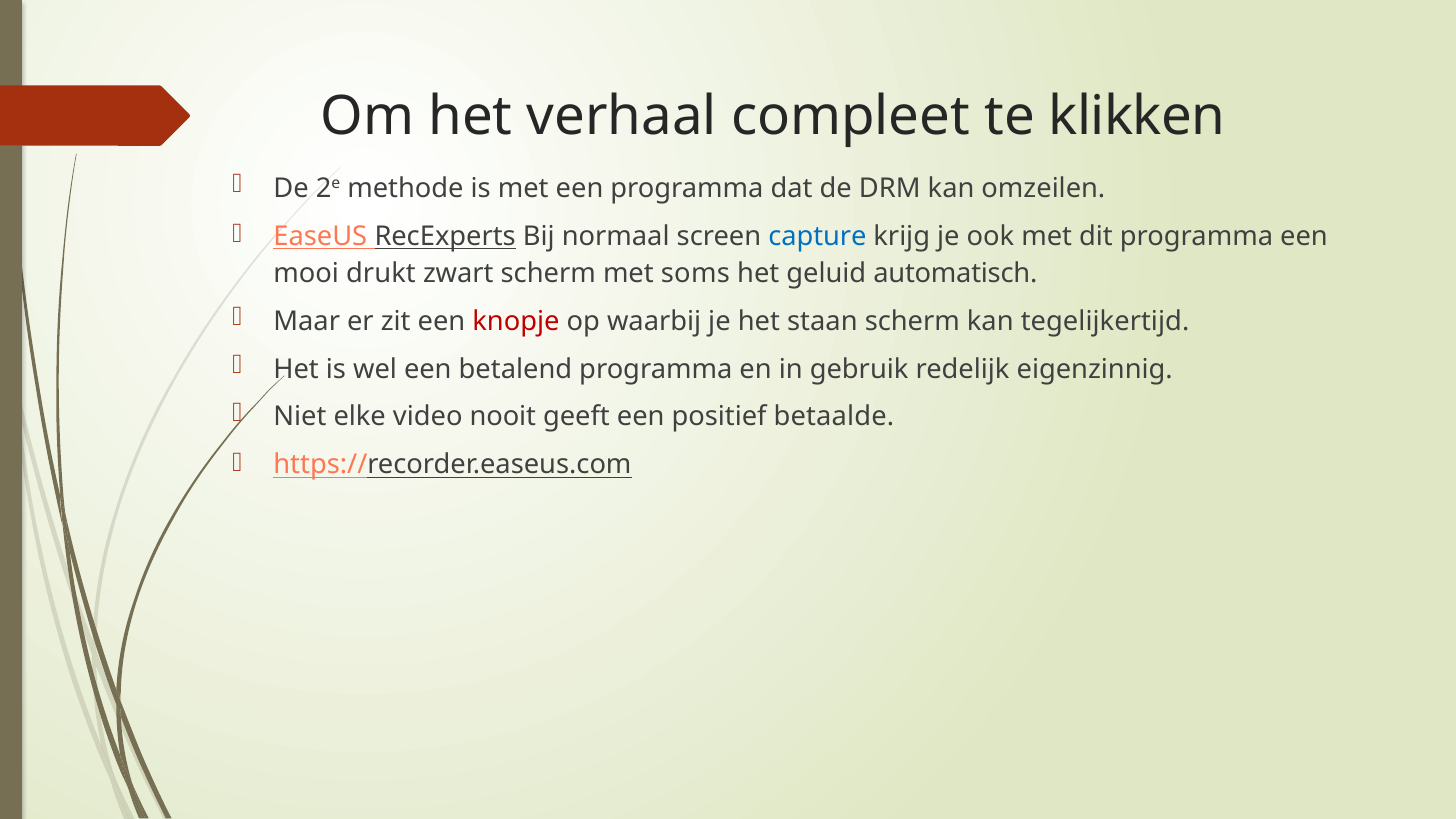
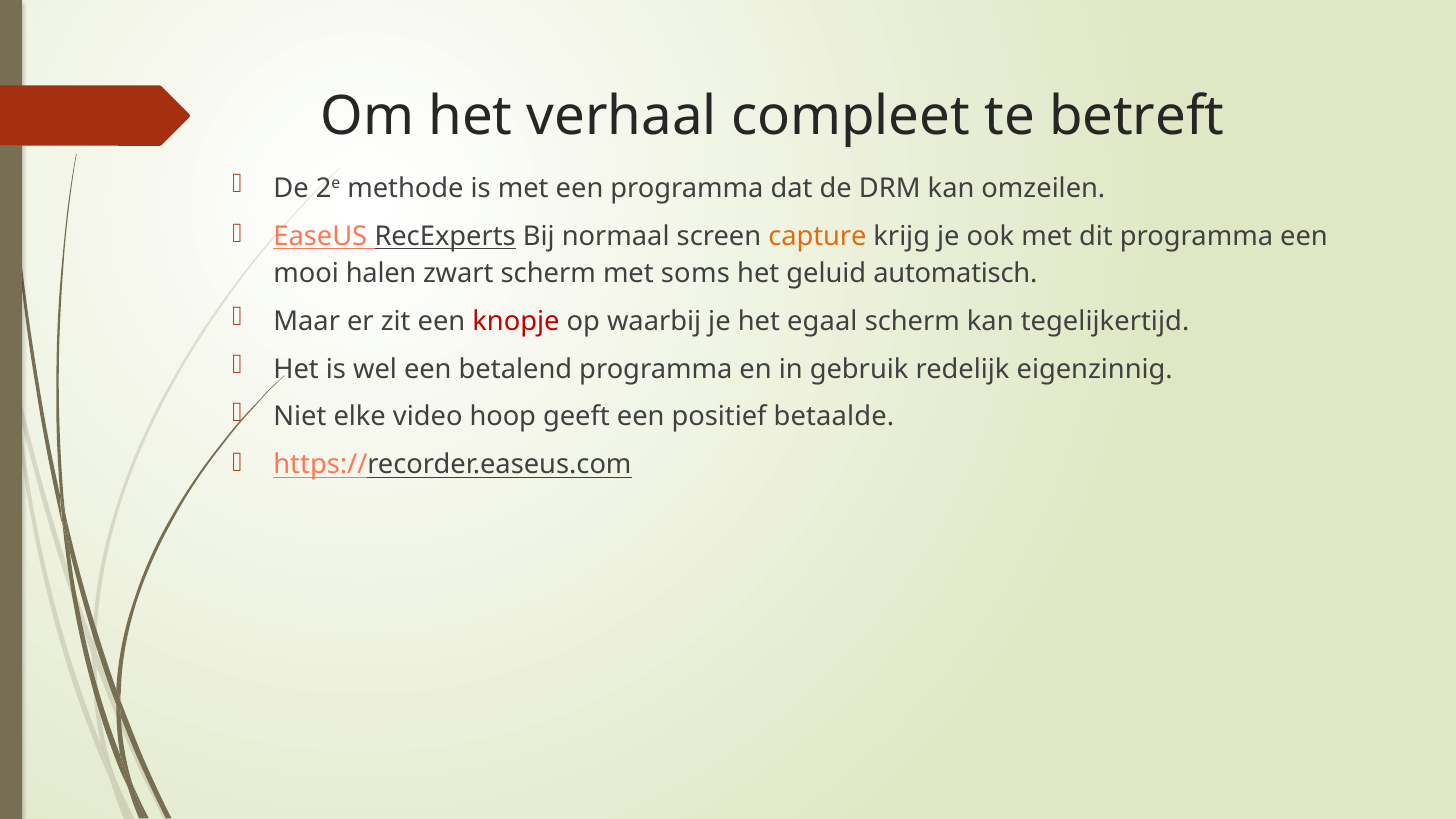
klikken: klikken -> betreft
capture colour: blue -> orange
drukt: drukt -> halen
staan: staan -> egaal
nooit: nooit -> hoop
